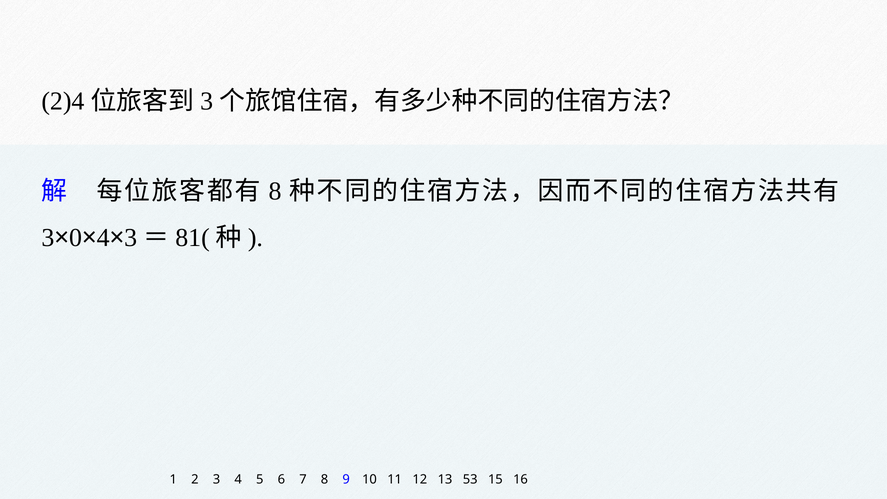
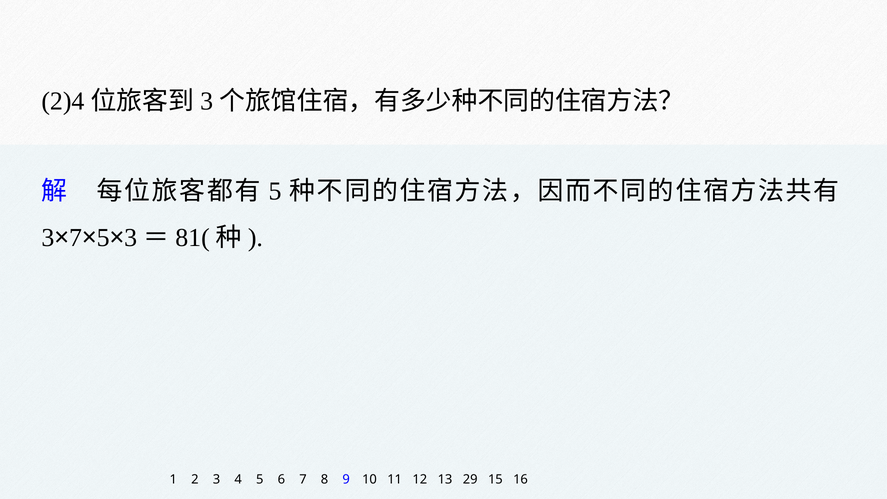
8 at (275, 191): 8 -> 5
0 at (76, 238): 0 -> 7
4 at (103, 238): 4 -> 5
53: 53 -> 29
